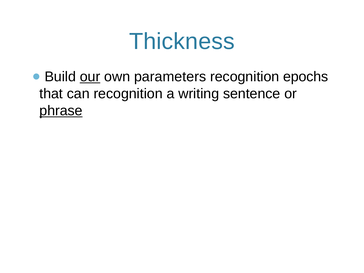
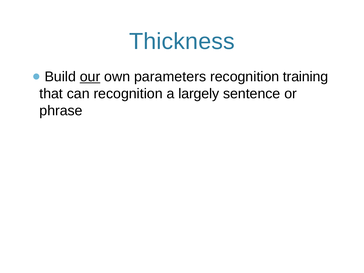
epochs: epochs -> training
writing: writing -> largely
phrase underline: present -> none
